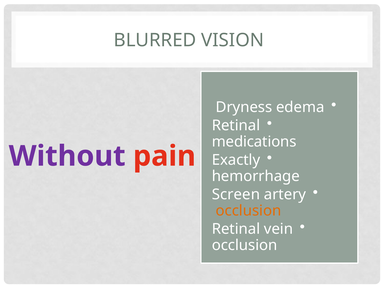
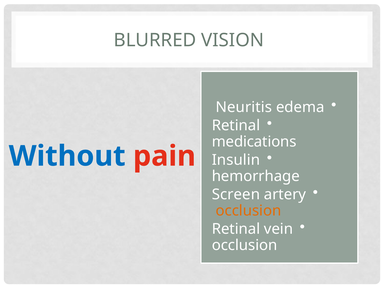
Dryness: Dryness -> Neuritis
Without colour: purple -> blue
Exactly: Exactly -> Insulin
